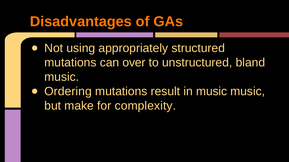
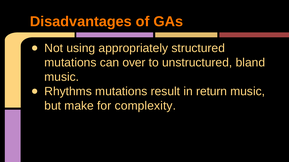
Ordering: Ordering -> Rhythms
in music: music -> return
